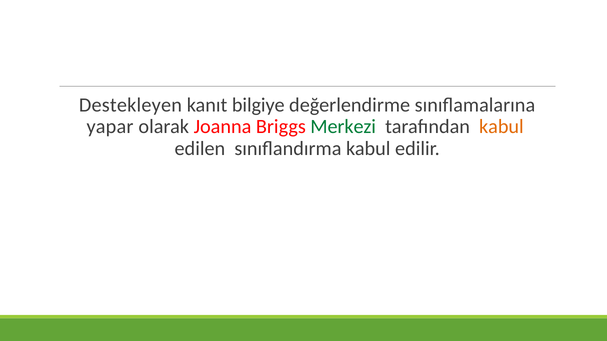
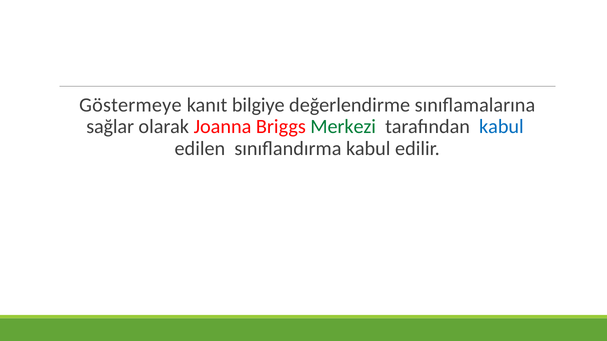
Destekleyen: Destekleyen -> Göstermeye
yapar: yapar -> sağlar
kabul at (501, 127) colour: orange -> blue
